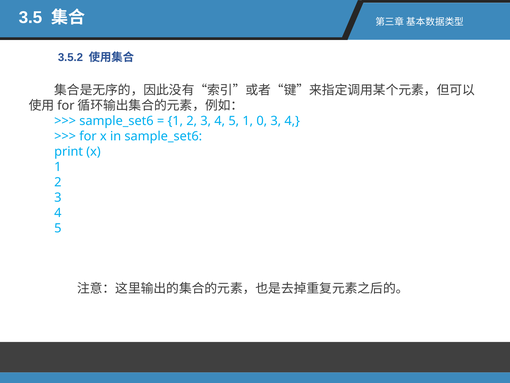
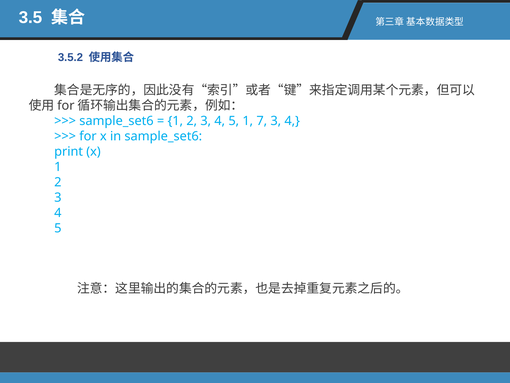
0: 0 -> 7
